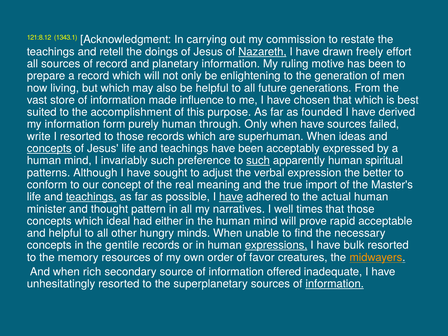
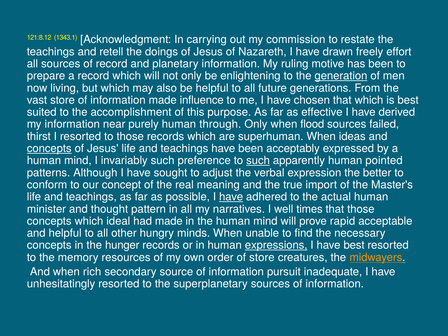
Nazareth underline: present -> none
generation underline: none -> present
founded: founded -> effective
form: form -> near
when have: have -> flood
write: write -> thirst
spiritual: spiritual -> pointed
teachings at (91, 197) underline: present -> none
had either: either -> made
gentile: gentile -> hunger
have bulk: bulk -> best
of favor: favor -> store
offered: offered -> pursuit
information at (335, 284) underline: present -> none
